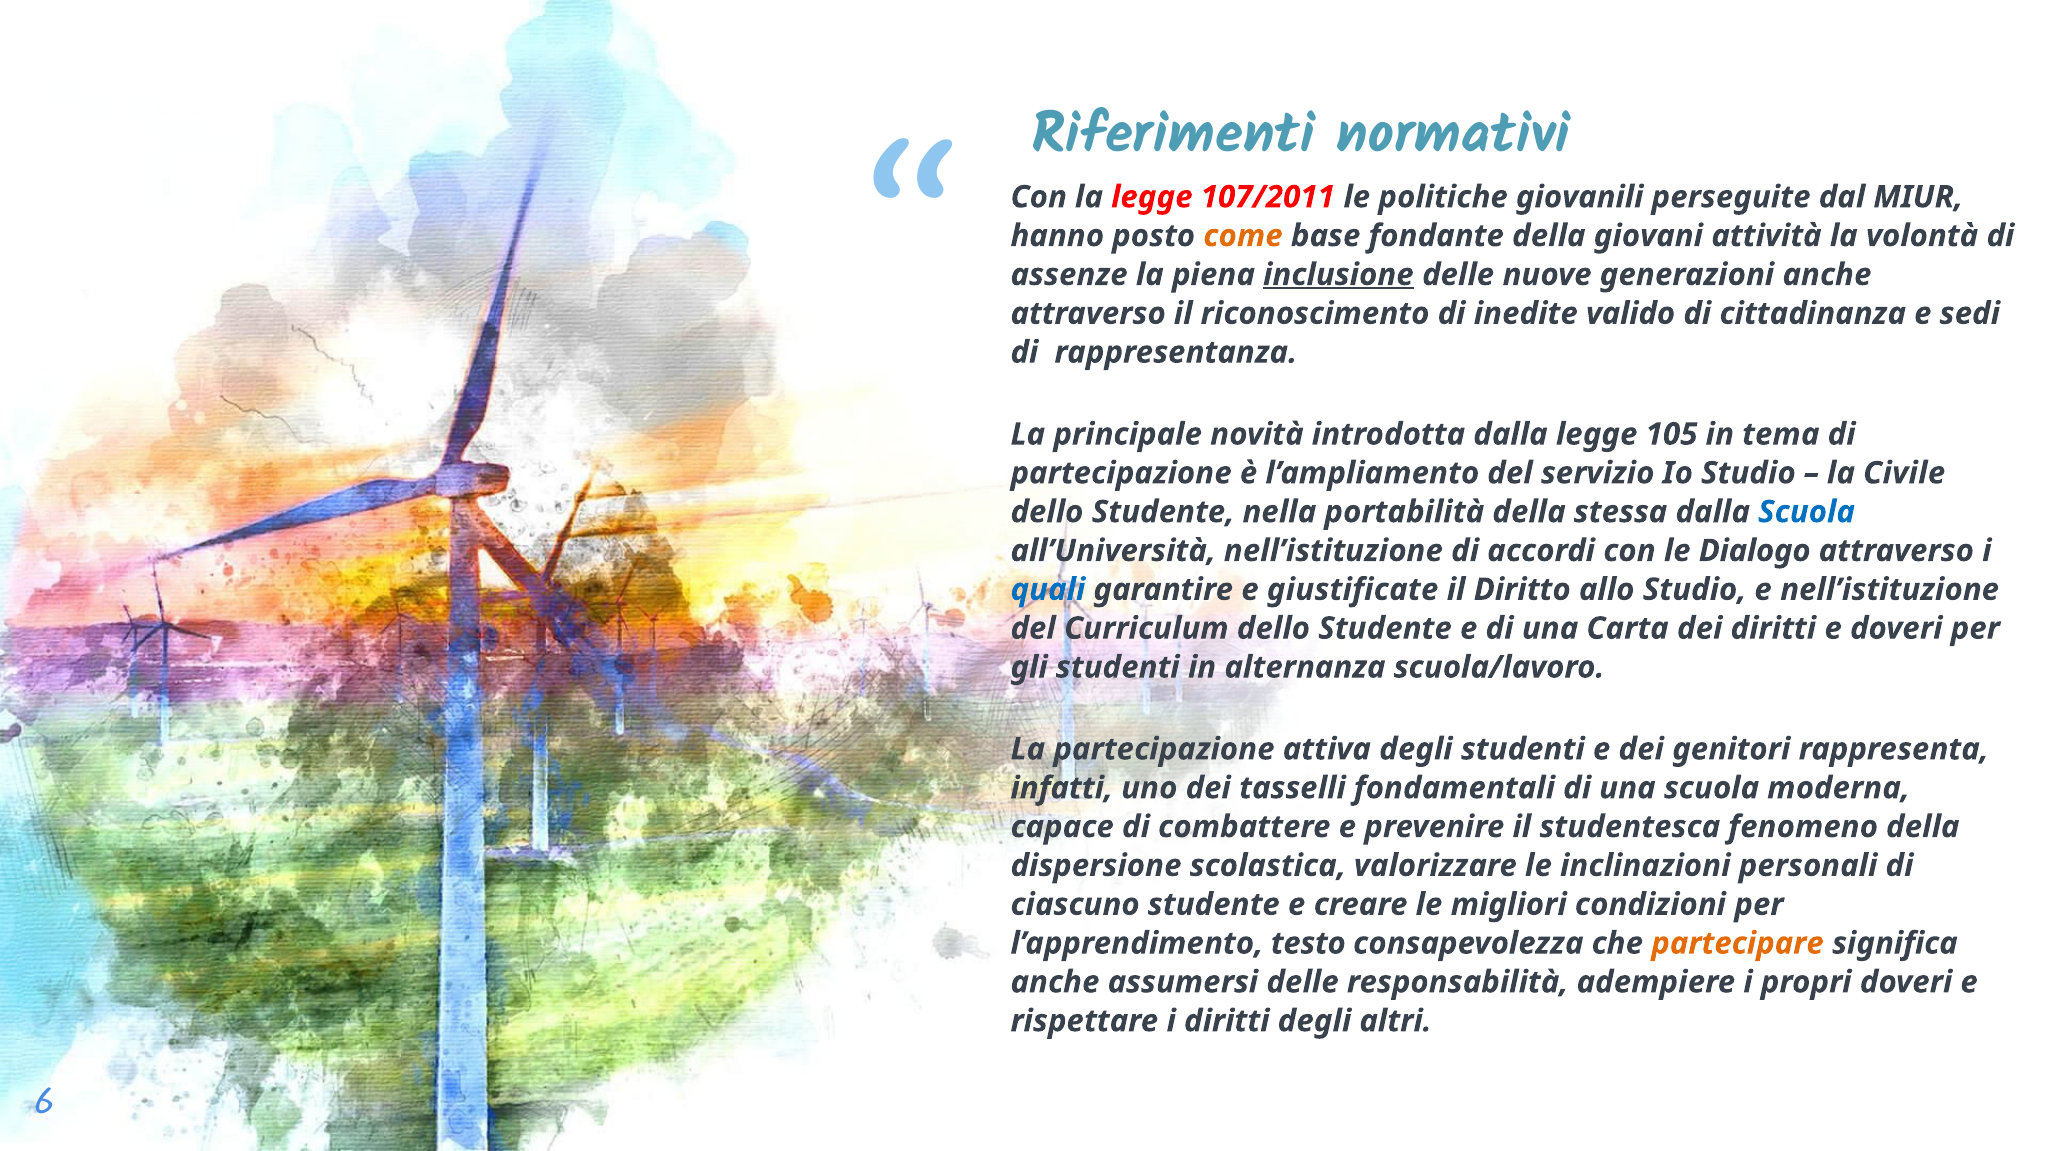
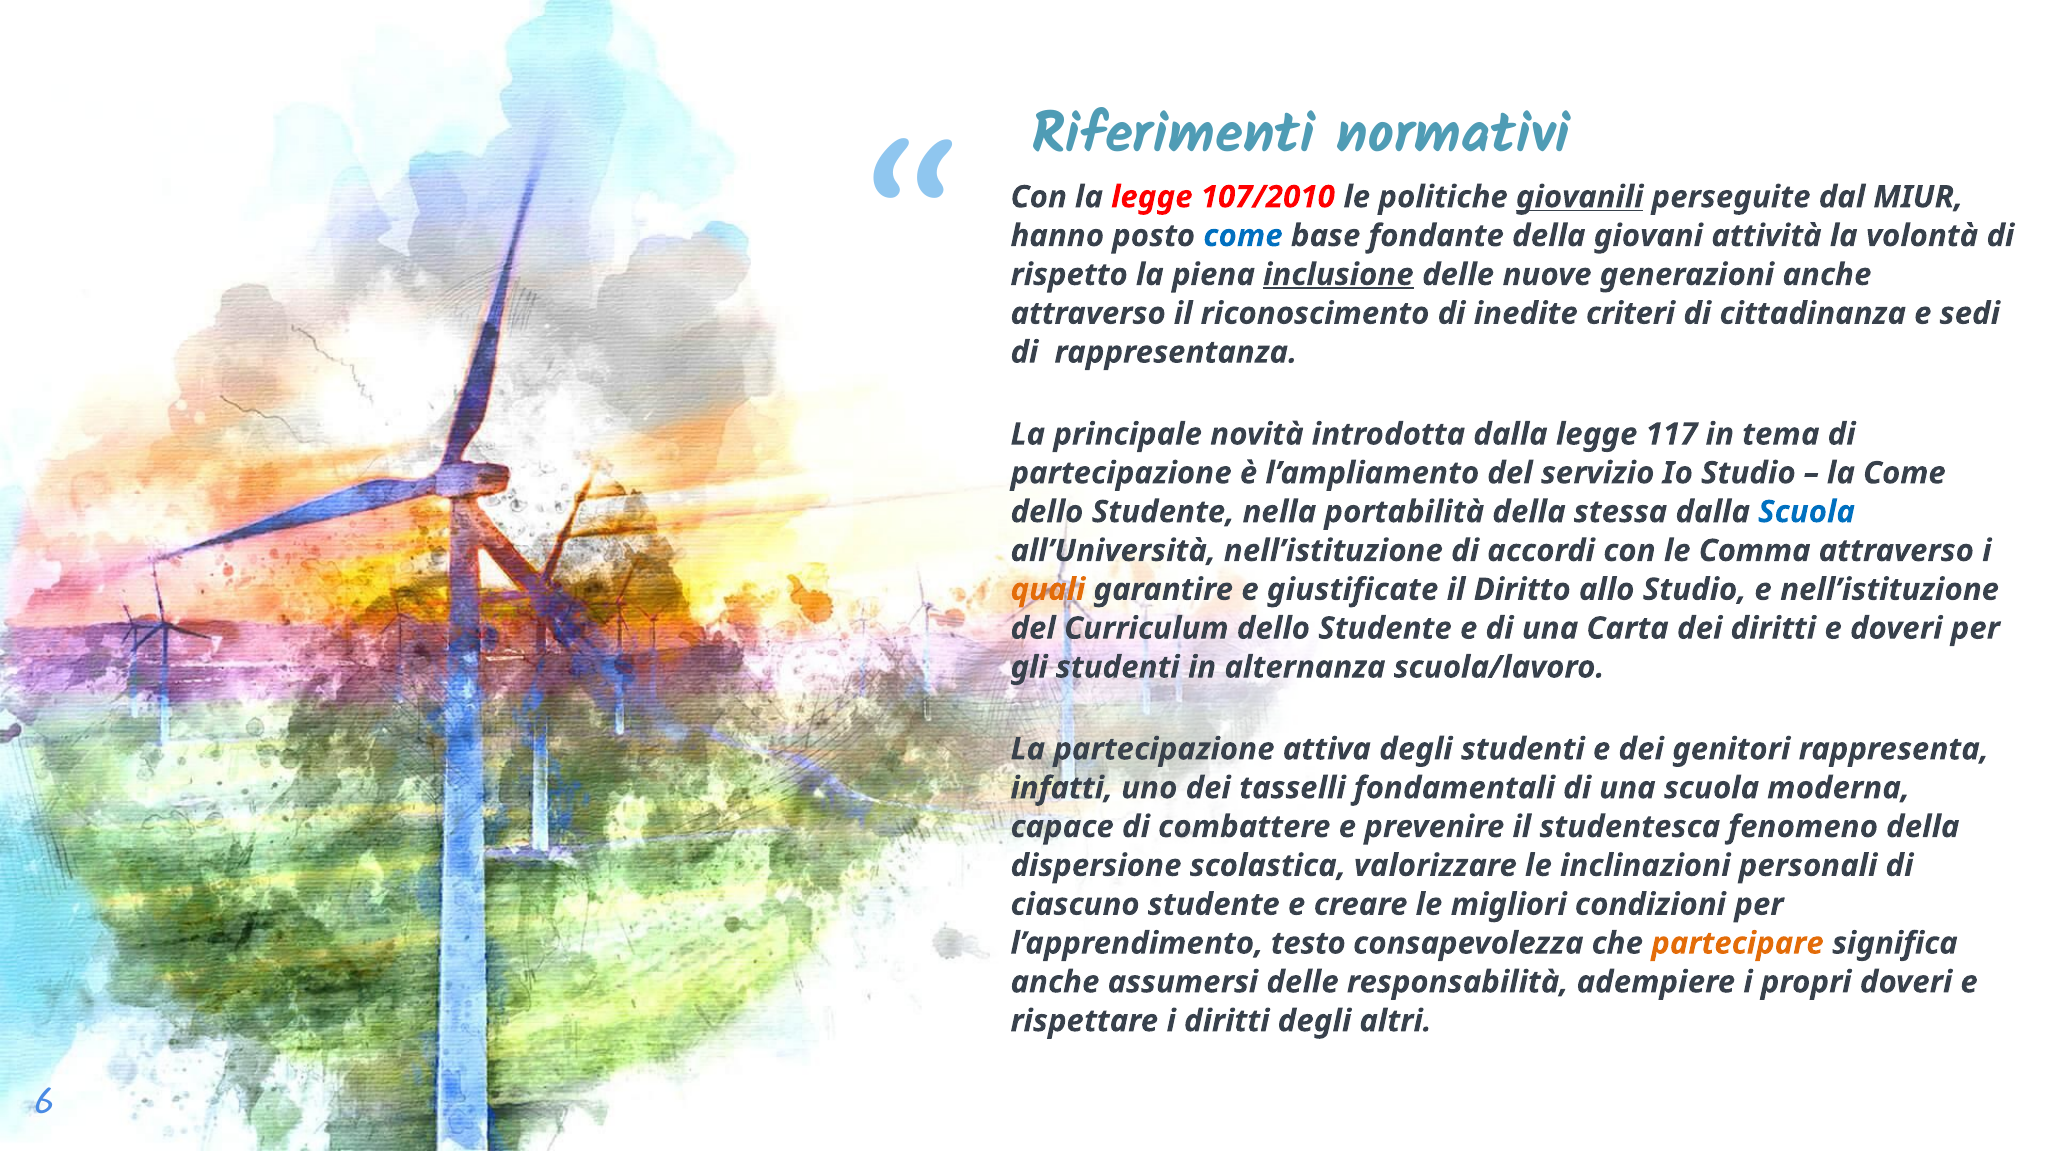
107/2011: 107/2011 -> 107/2010
giovanili underline: none -> present
come at (1243, 236) colour: orange -> blue
assenze: assenze -> rispetto
valido: valido -> criteri
105: 105 -> 117
la Civile: Civile -> Come
Dialogo: Dialogo -> Comma
quali colour: blue -> orange
